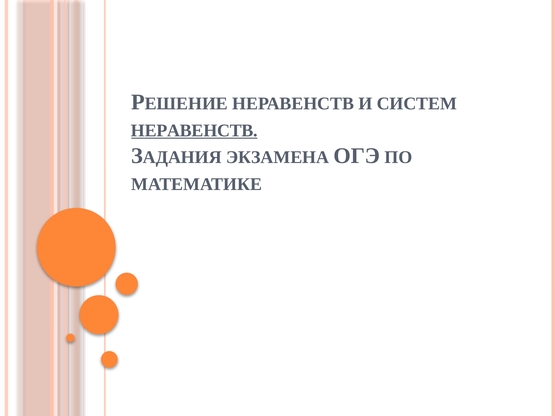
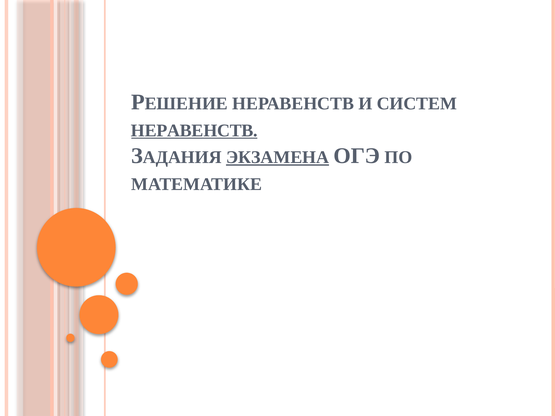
ЭКЗАМЕНА underline: none -> present
